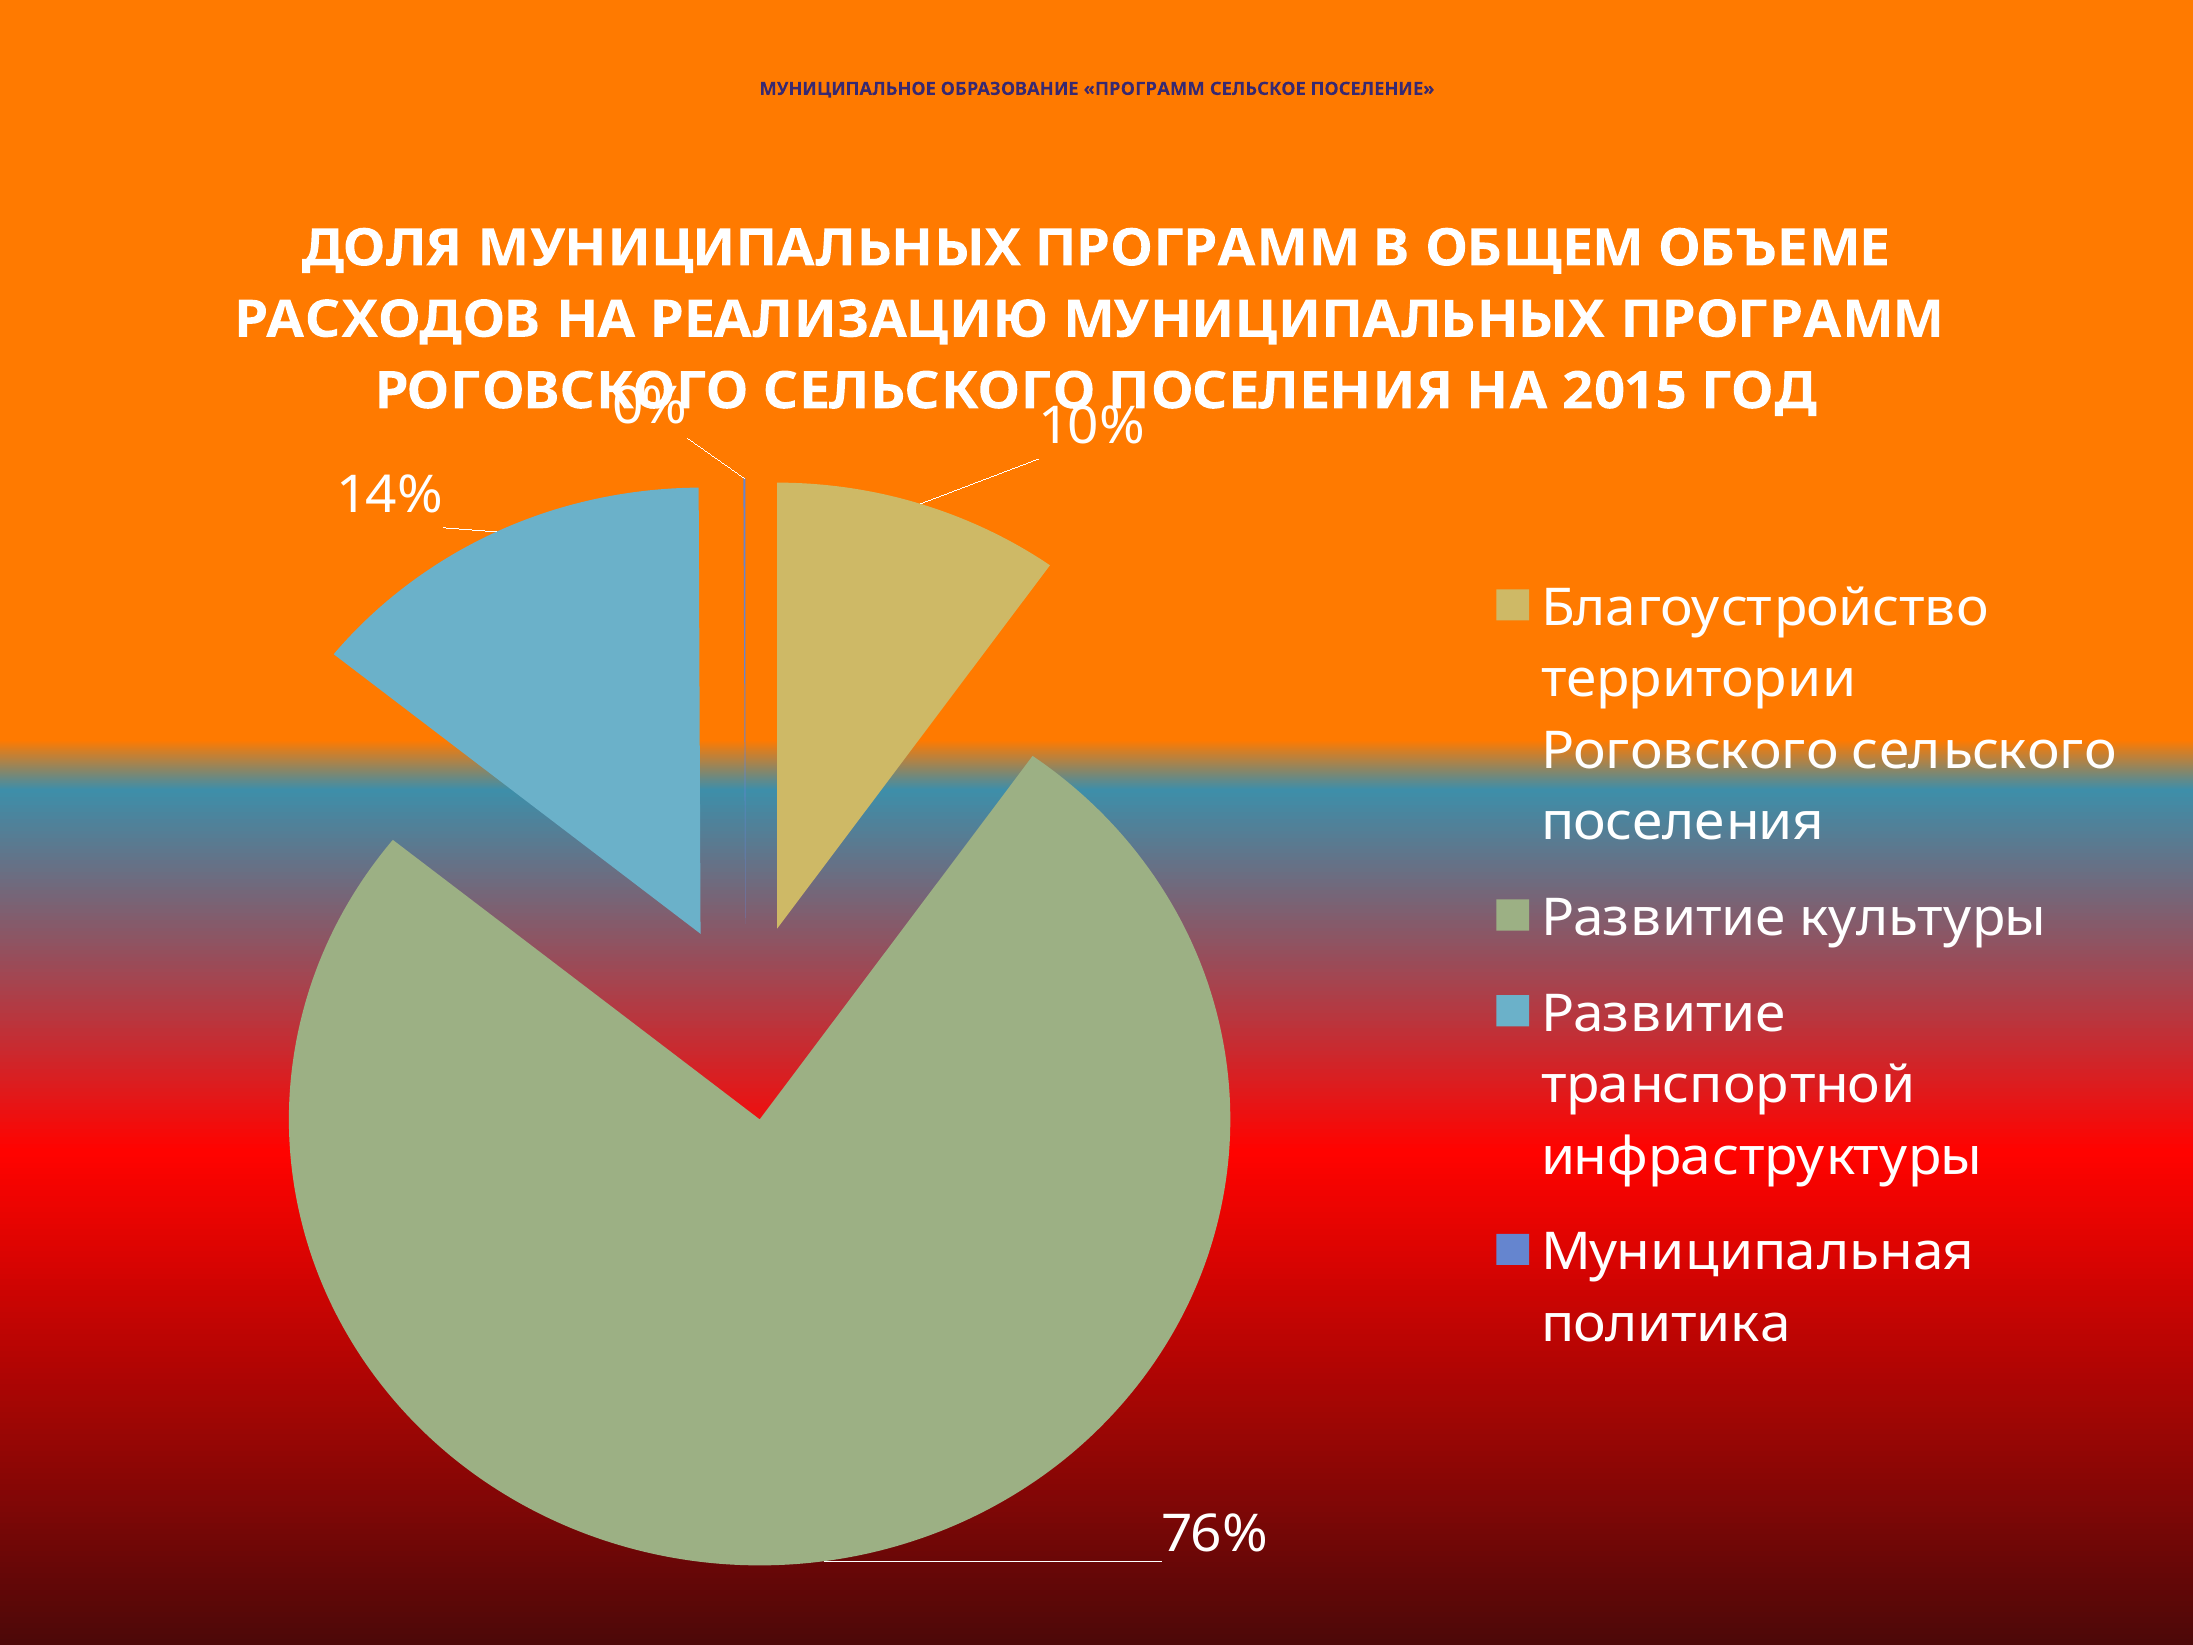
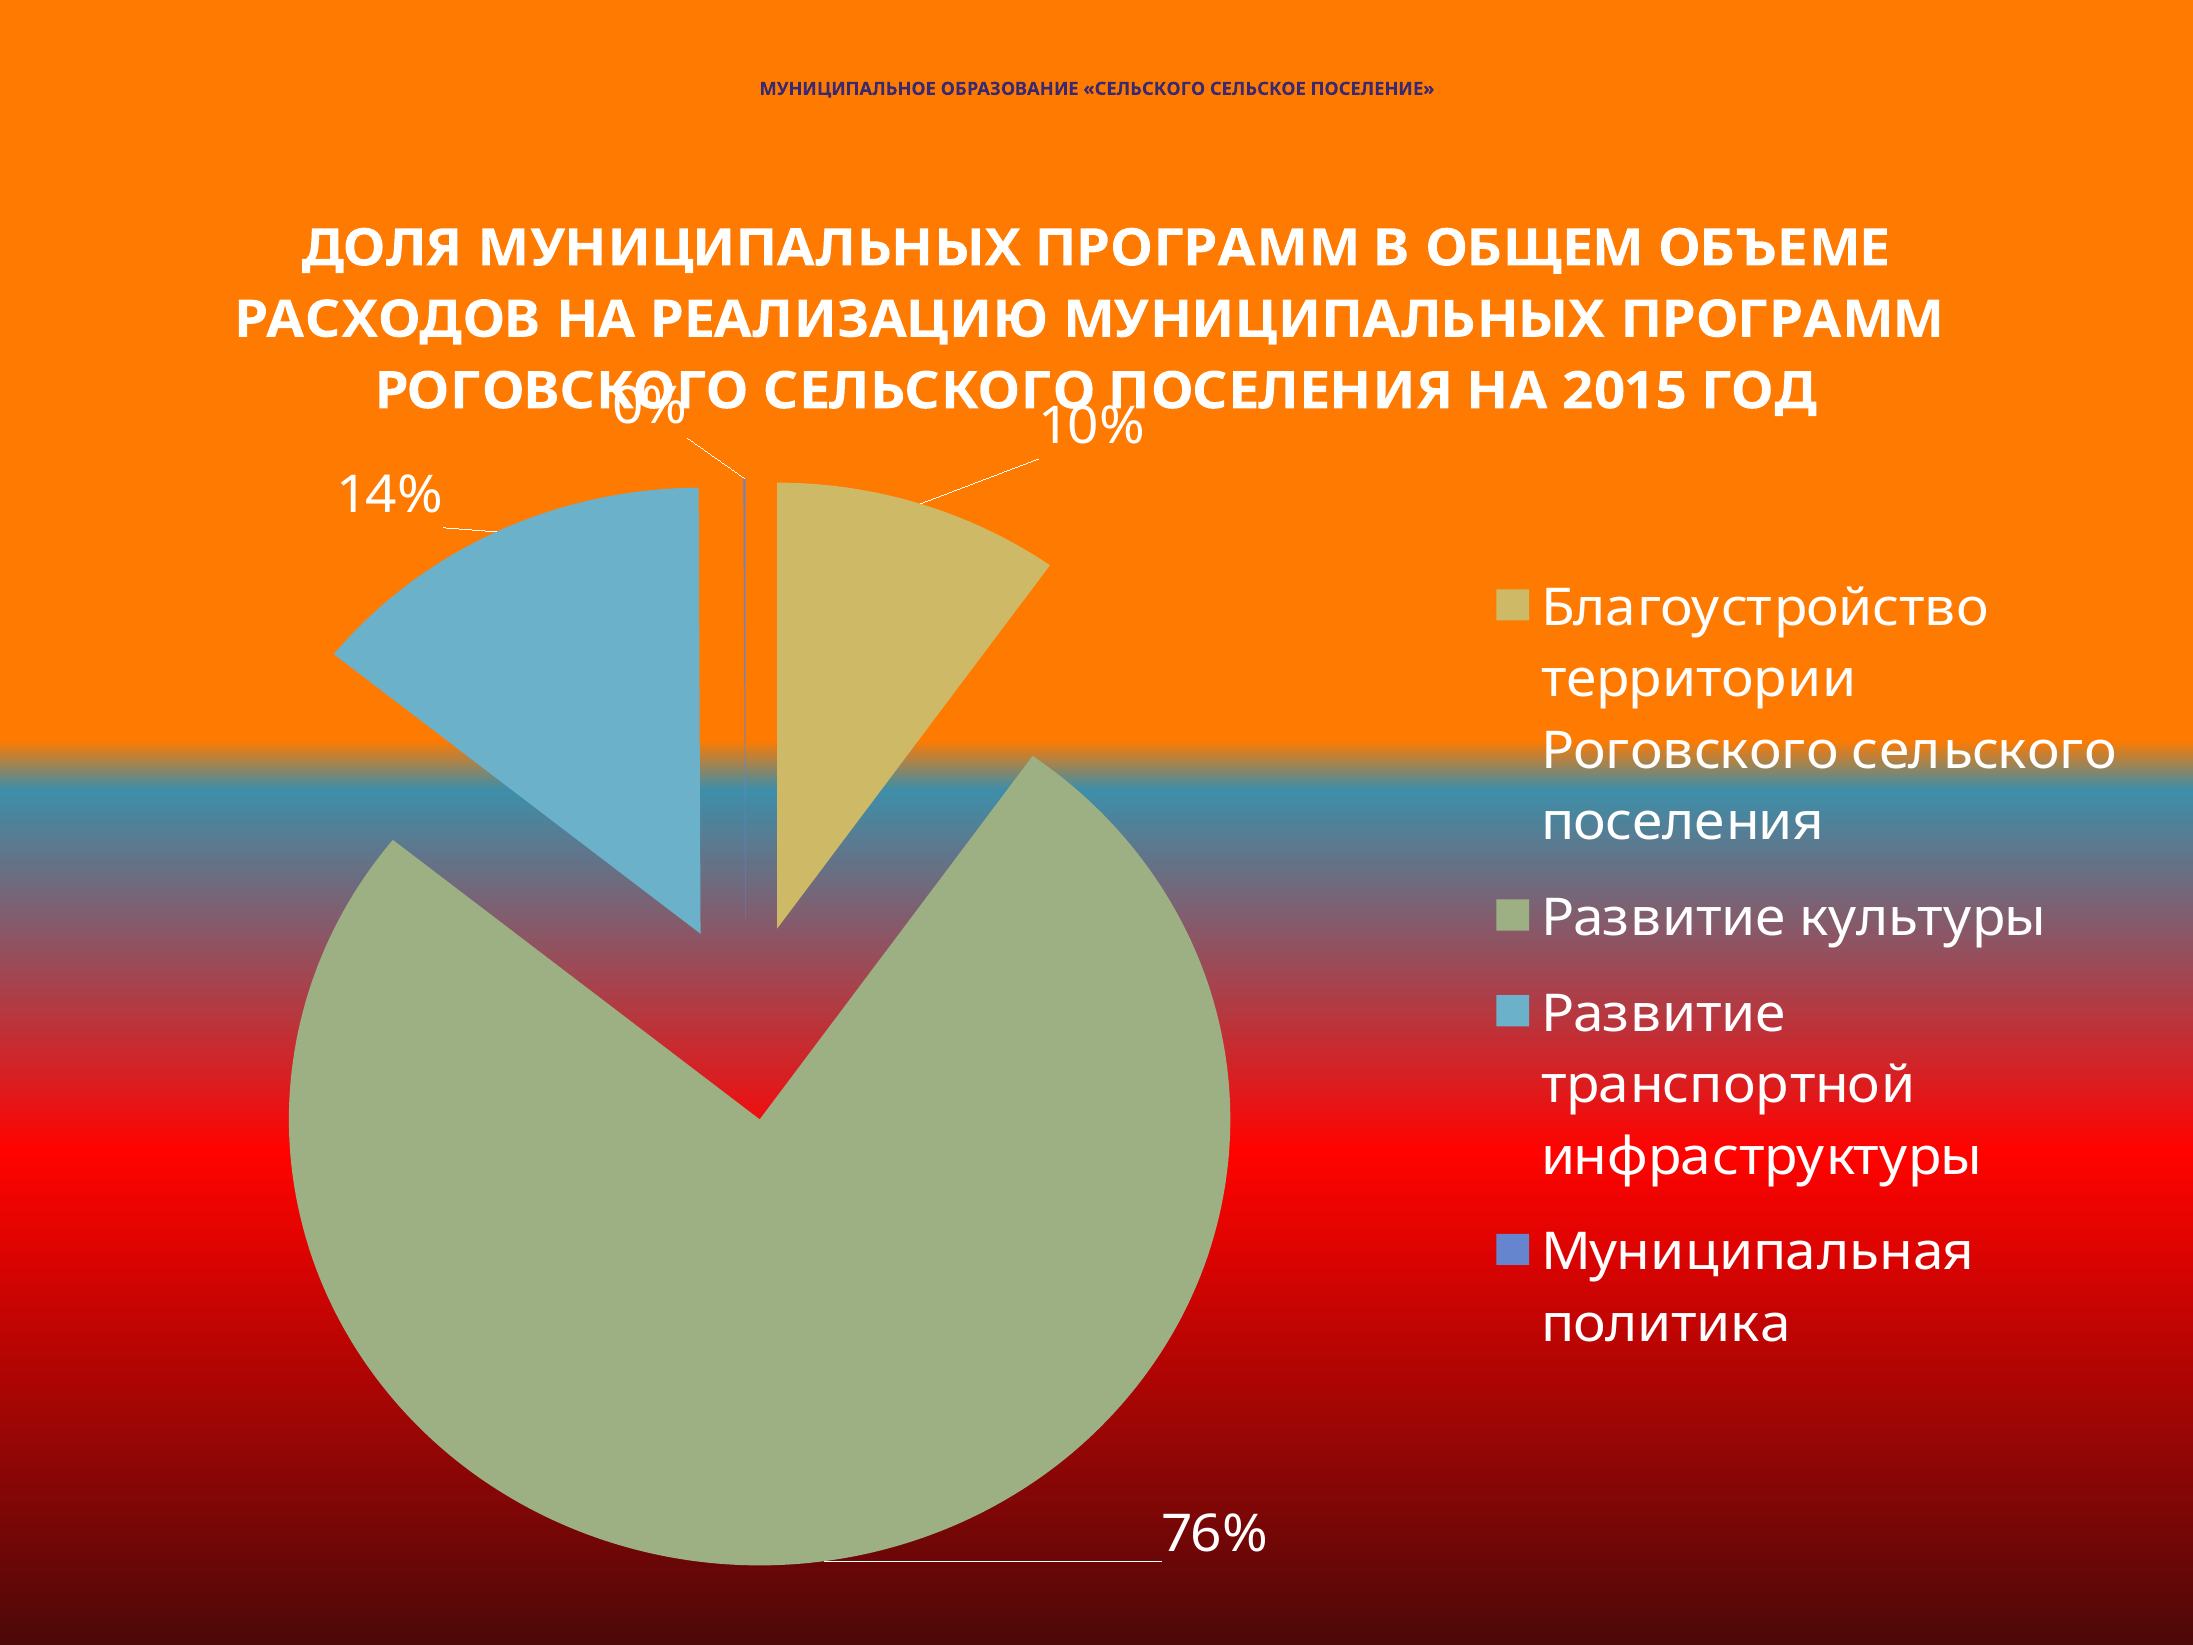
ОБРАЗОВАНИЕ ПРОГРАММ: ПРОГРАММ -> СЕЛЬСКОГО
